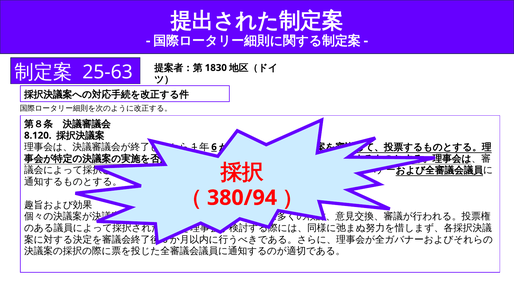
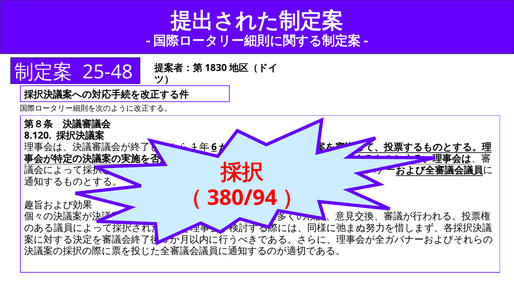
25-63: 25-63 -> 25-48
